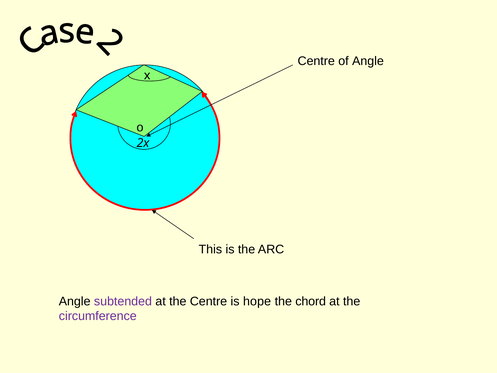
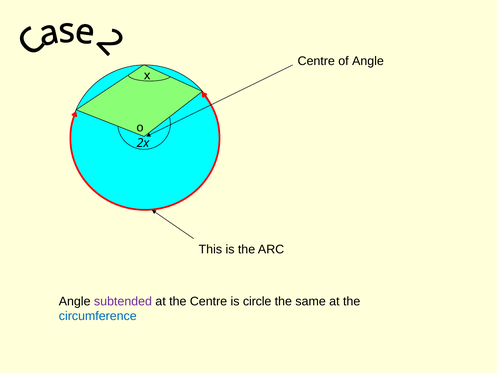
hope: hope -> circle
chord: chord -> same
circumference colour: purple -> blue
